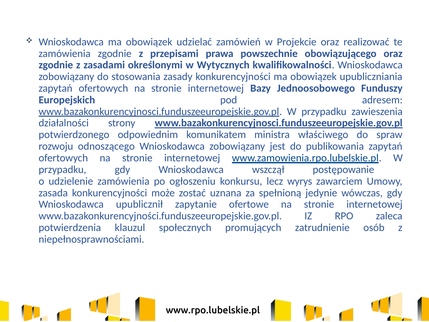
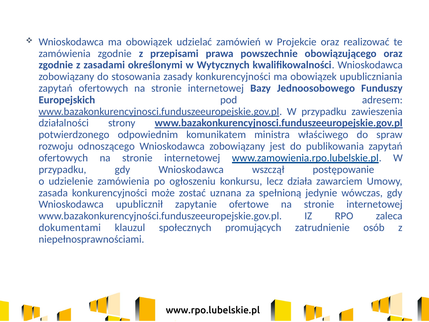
wyrys: wyrys -> działa
potwierdzenia: potwierdzenia -> dokumentami
